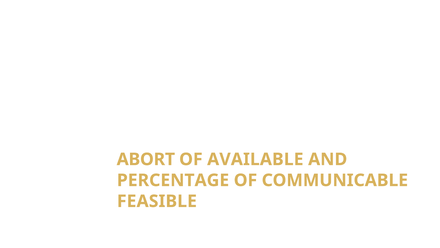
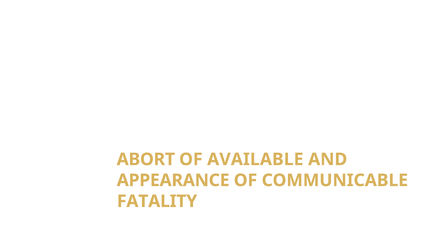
PERCENTAGE: PERCENTAGE -> APPEARANCE
FEASIBLE: FEASIBLE -> FATALITY
